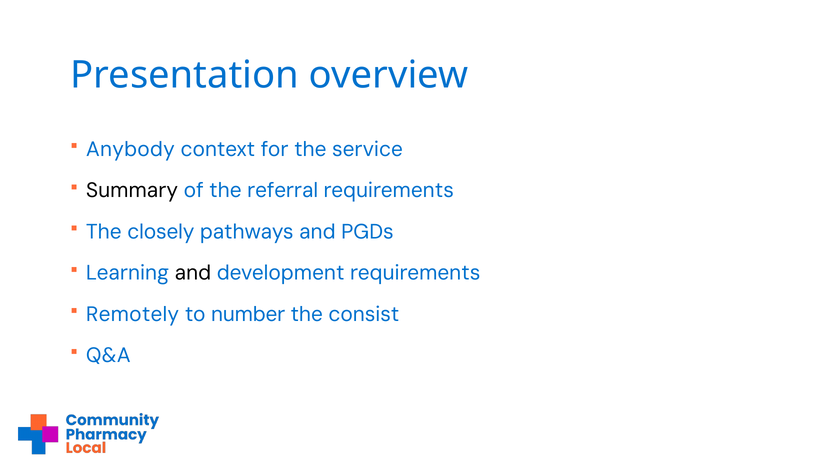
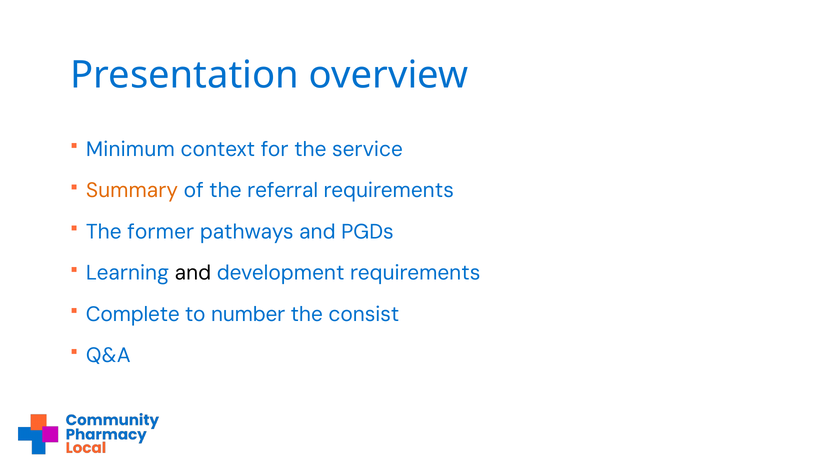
Anybody: Anybody -> Minimum
Summary colour: black -> orange
closely: closely -> former
Remotely: Remotely -> Complete
